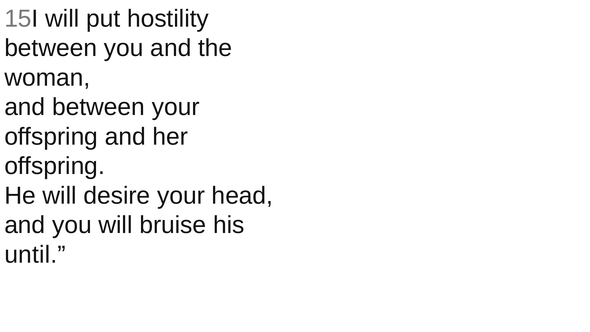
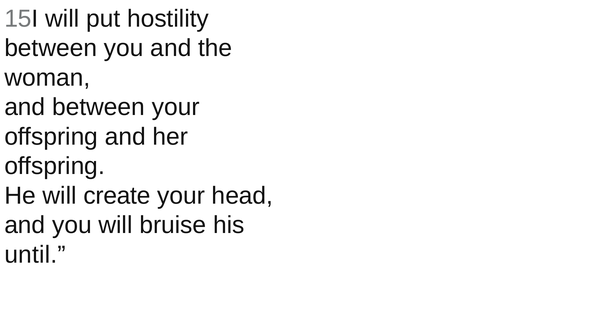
desire: desire -> create
